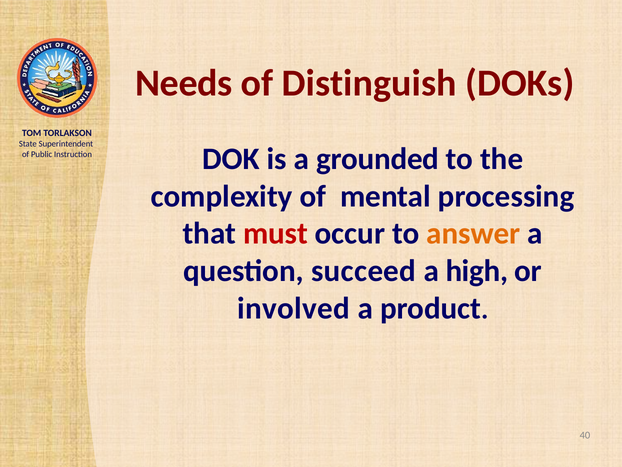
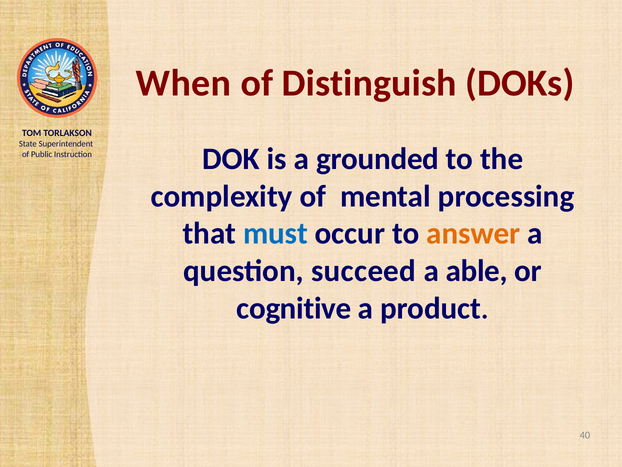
Needs: Needs -> When
must colour: red -> blue
high: high -> able
involved: involved -> cognitive
